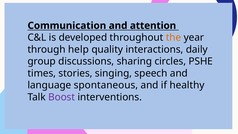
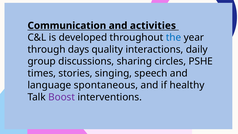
attention: attention -> activities
the colour: orange -> blue
help: help -> days
